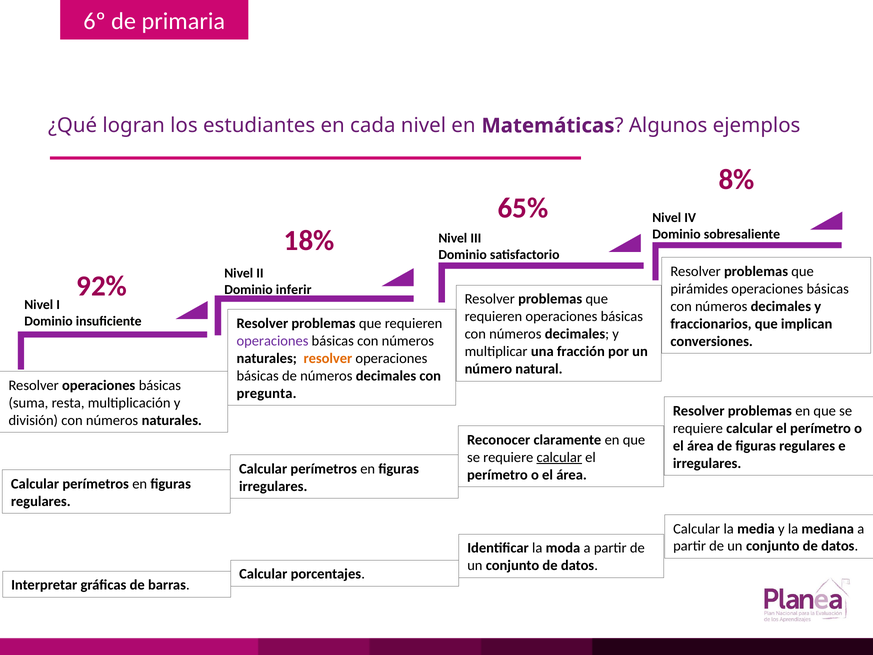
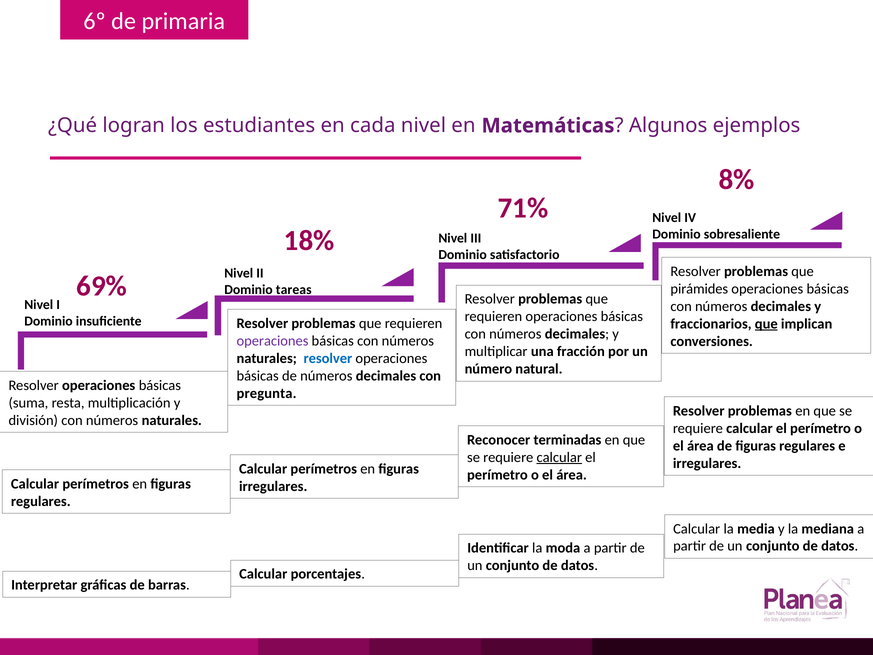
65%: 65% -> 71%
92%: 92% -> 69%
inferir: inferir -> tareas
que at (766, 324) underline: none -> present
resolver at (328, 358) colour: orange -> blue
claramente: claramente -> terminadas
